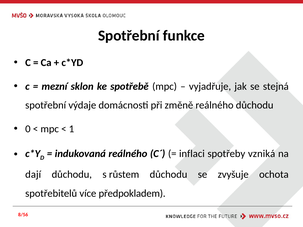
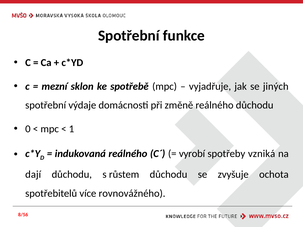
stejná: stejná -> jiných
inflaci: inflaci -> vyrobí
předpokladem: předpokladem -> rovnovážného
